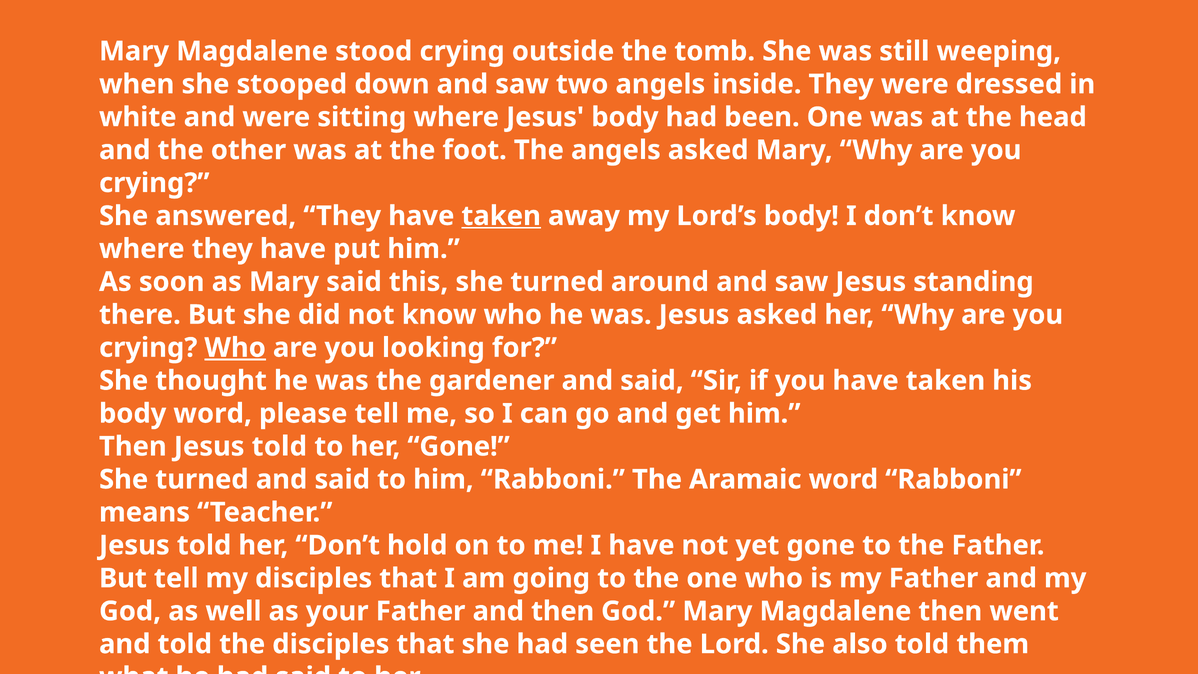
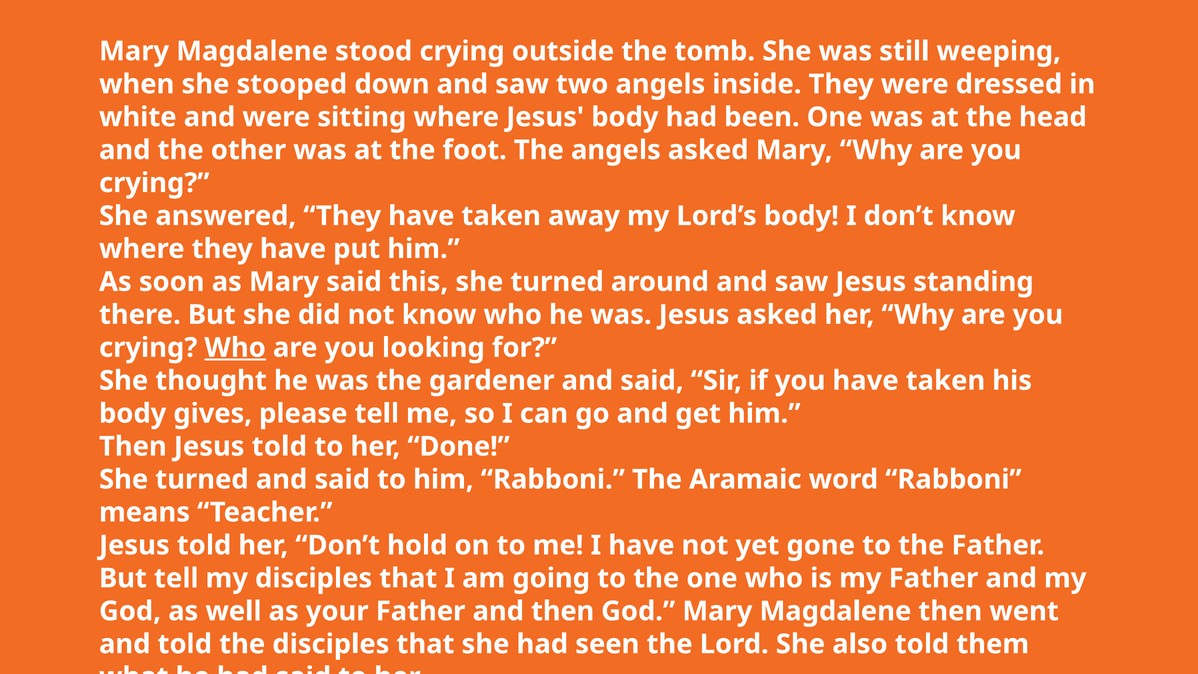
taken at (501, 216) underline: present -> none
body word: word -> gives
her Gone: Gone -> Done
